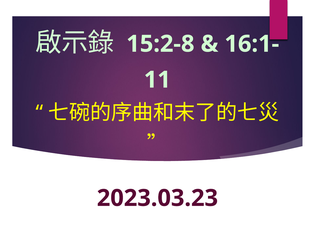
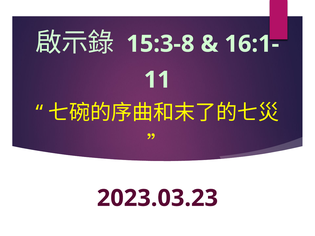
15:2-8: 15:2-8 -> 15:3-8
